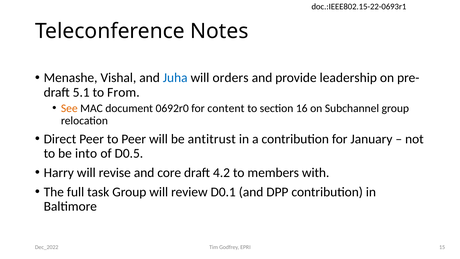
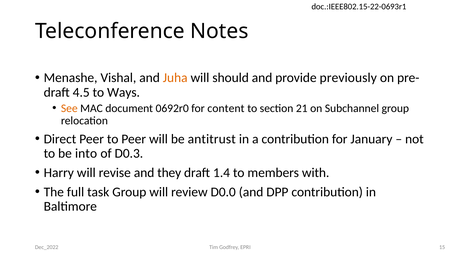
Juha colour: blue -> orange
orders: orders -> should
leadership: leadership -> previously
5.1: 5.1 -> 4.5
From: From -> Ways
16: 16 -> 21
D0.5: D0.5 -> D0.3
core: core -> they
4.2: 4.2 -> 1.4
D0.1: D0.1 -> D0.0
